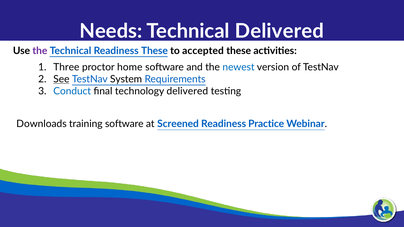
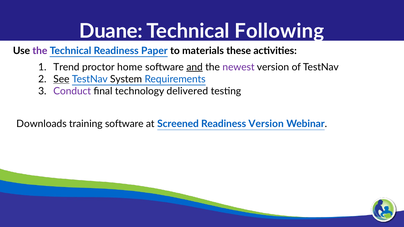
Needs: Needs -> Duane
Technical Delivered: Delivered -> Following
Readiness These: These -> Paper
accepted: accepted -> materials
Three: Three -> Trend
and underline: none -> present
newest colour: blue -> purple
Conduct colour: blue -> purple
Readiness Practice: Practice -> Version
